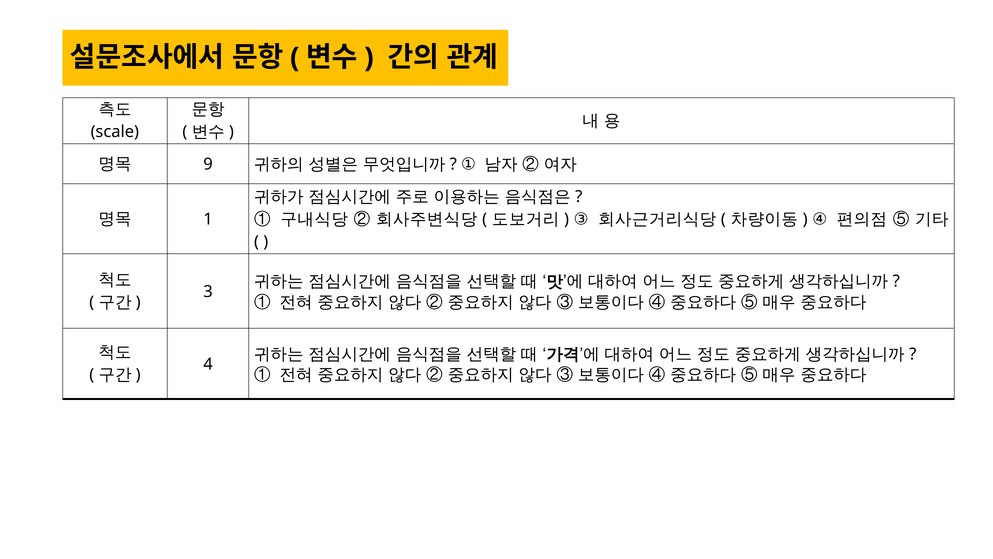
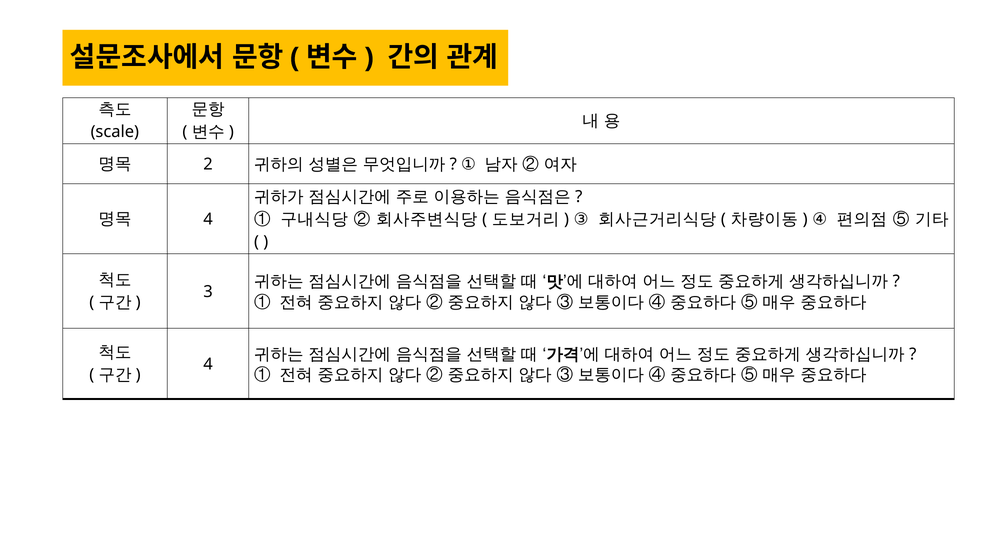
9: 9 -> 2
1 at (208, 219): 1 -> 4
